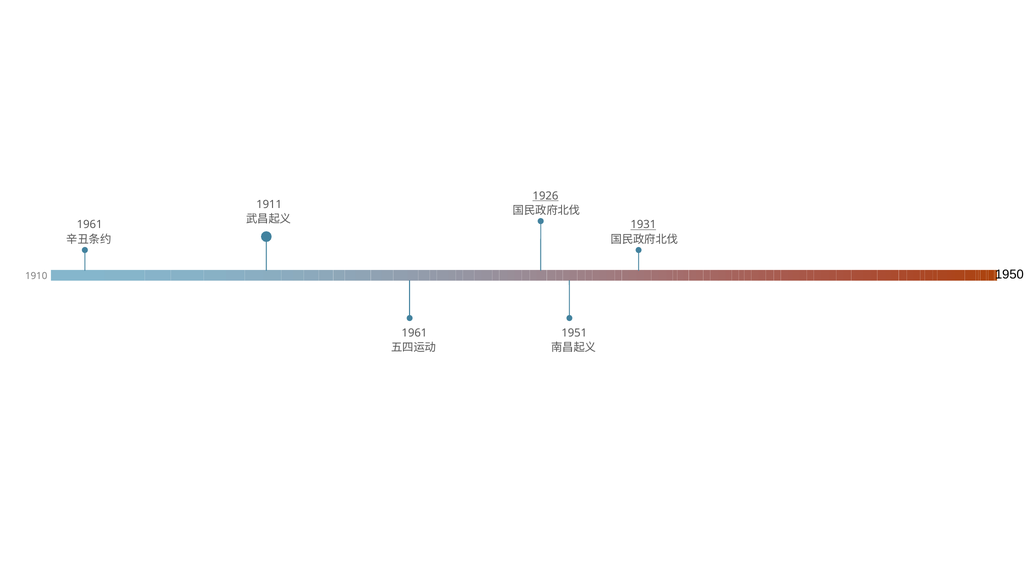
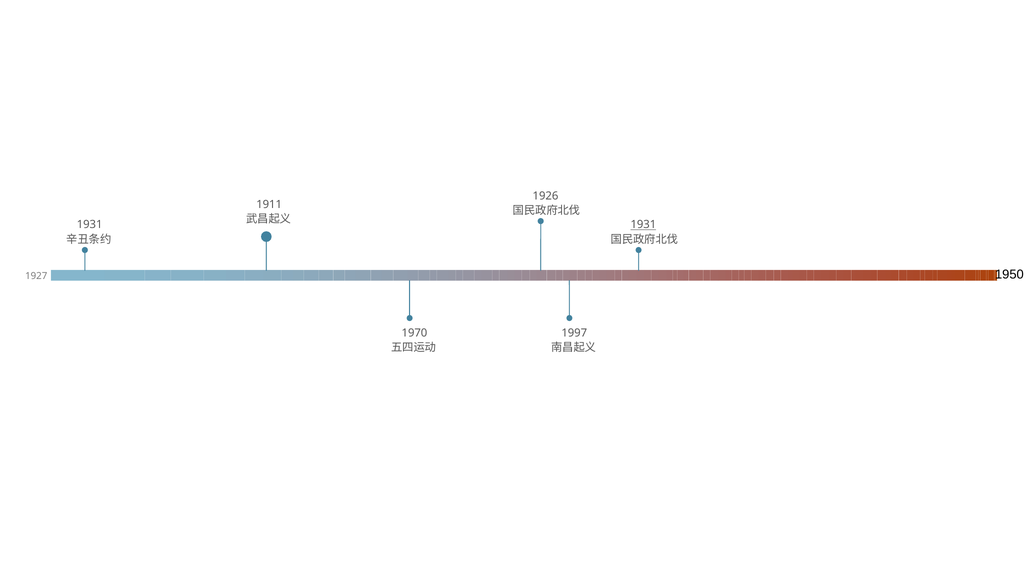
1926 underline: present -> none
1961 at (90, 225): 1961 -> 1931
1910: 1910 -> 1927
1961 at (414, 333): 1961 -> 1970
1951: 1951 -> 1997
